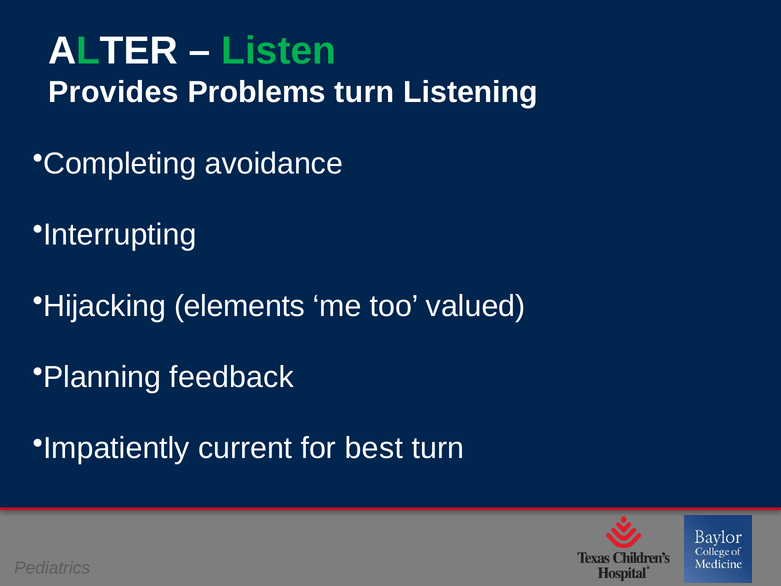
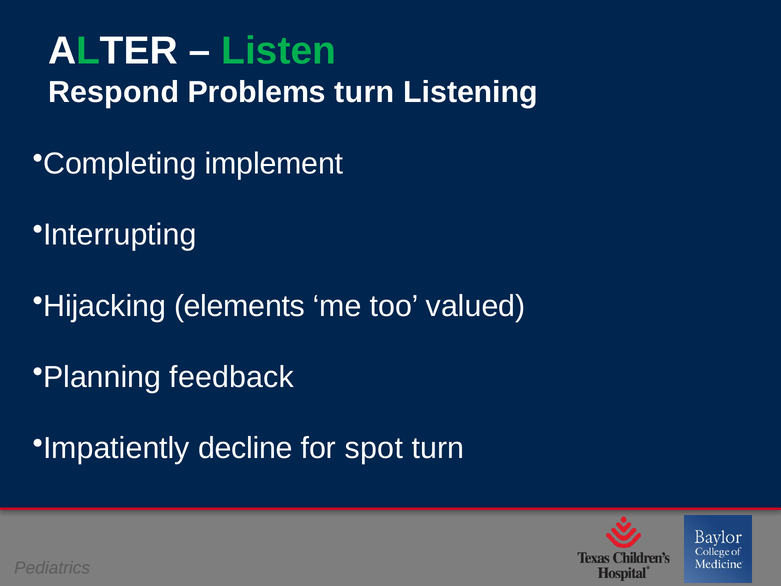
Provides: Provides -> Respond
avoidance: avoidance -> implement
current: current -> decline
best: best -> spot
